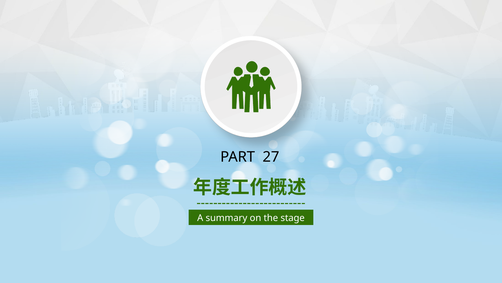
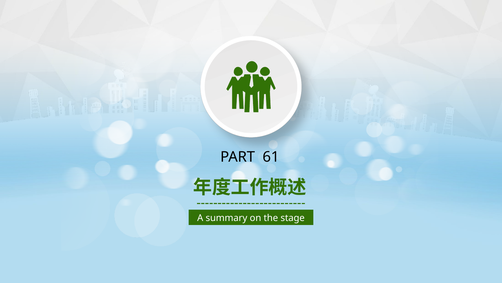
27: 27 -> 61
